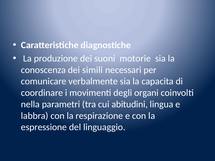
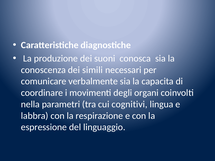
motorie: motorie -> conosca
abitudini: abitudini -> cognitivi
